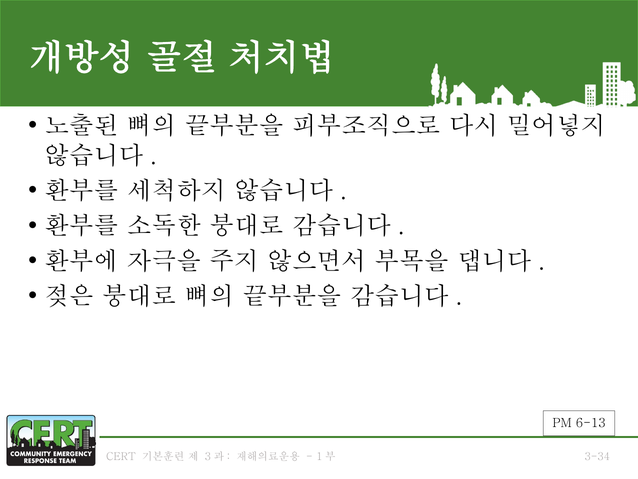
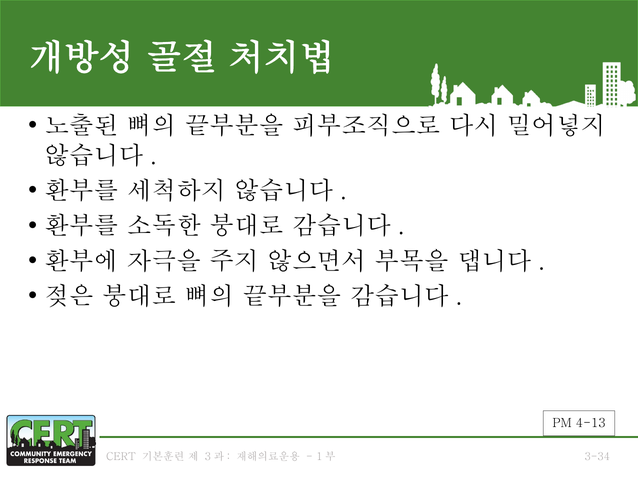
6-13: 6-13 -> 4-13
